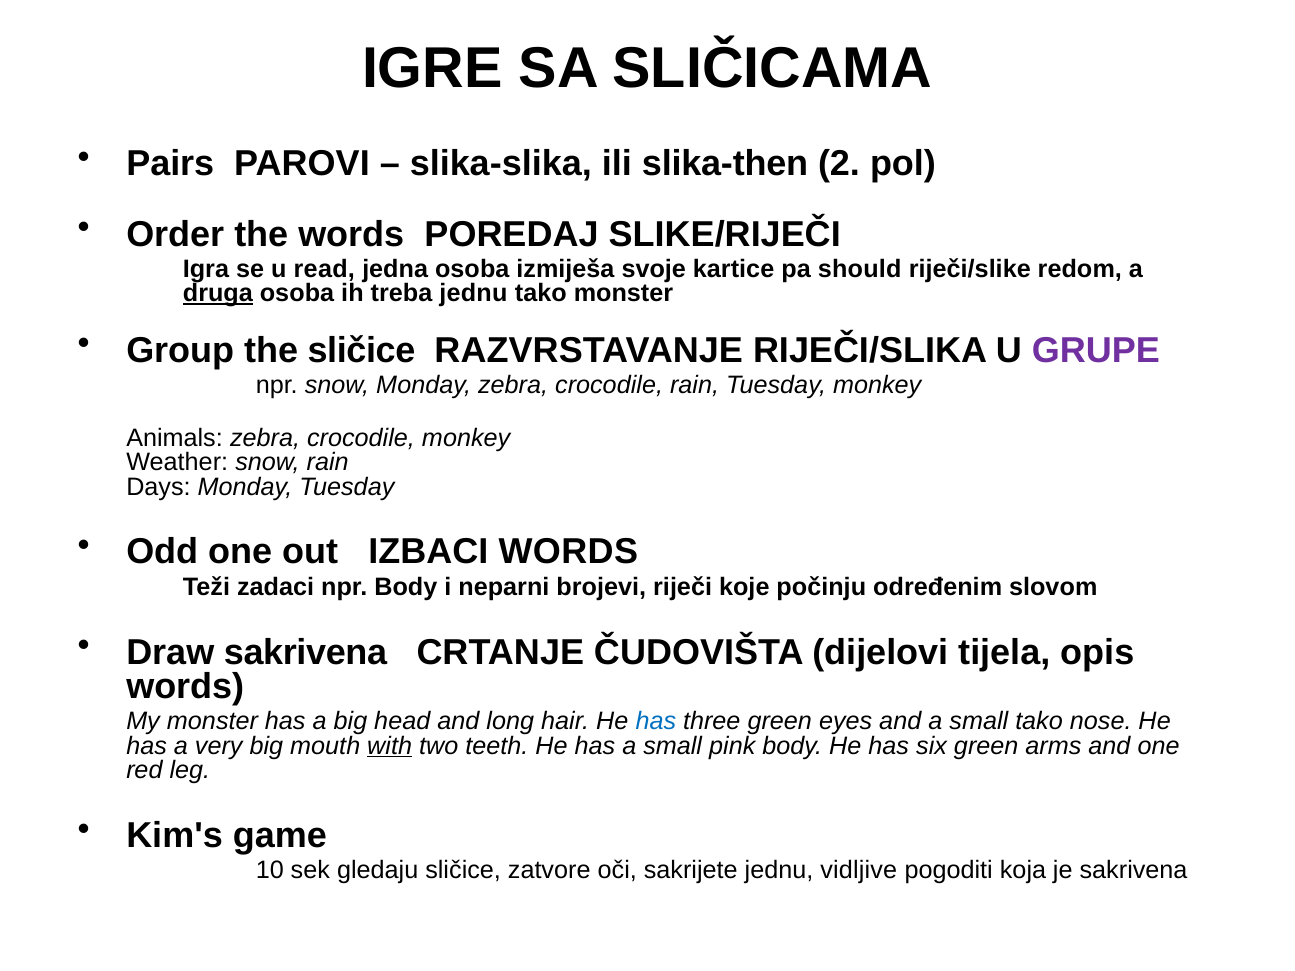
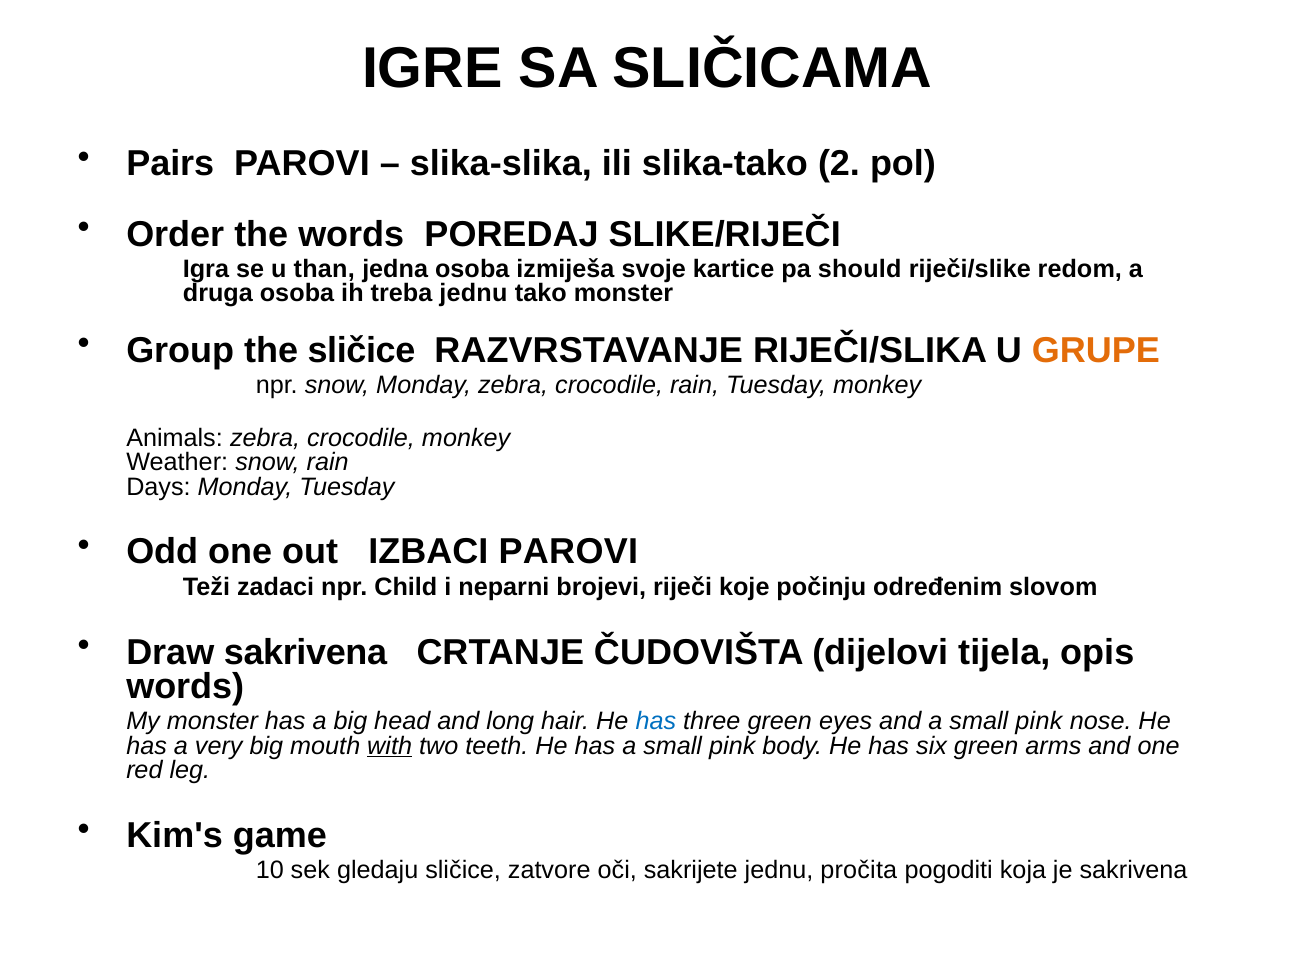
slika-then: slika-then -> slika-tako
read: read -> than
druga underline: present -> none
GRUPE colour: purple -> orange
IZBACI WORDS: WORDS -> PAROVI
npr Body: Body -> Child
and a small tako: tako -> pink
vidljive: vidljive -> pročita
